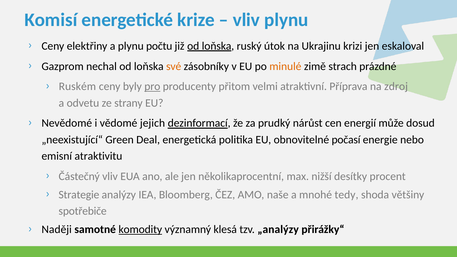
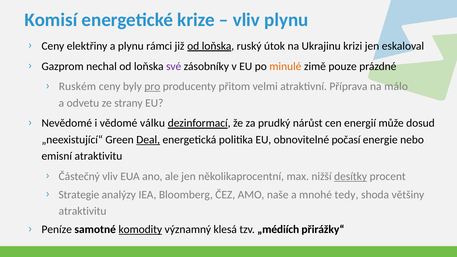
počtu: počtu -> rámci
své colour: orange -> purple
strach: strach -> pouze
zdroj: zdroj -> málo
jejich: jejich -> válku
Deal underline: none -> present
desítky underline: none -> present
spotřebiče at (83, 211): spotřebiče -> atraktivitu
Naději: Naději -> Peníze
„analýzy: „analýzy -> „médiích
